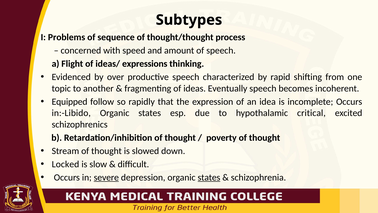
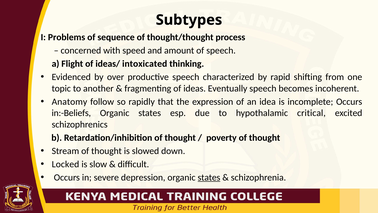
expressions: expressions -> intoxicated
Equipped: Equipped -> Anatomy
in:-Libido: in:-Libido -> in:-Beliefs
severe underline: present -> none
